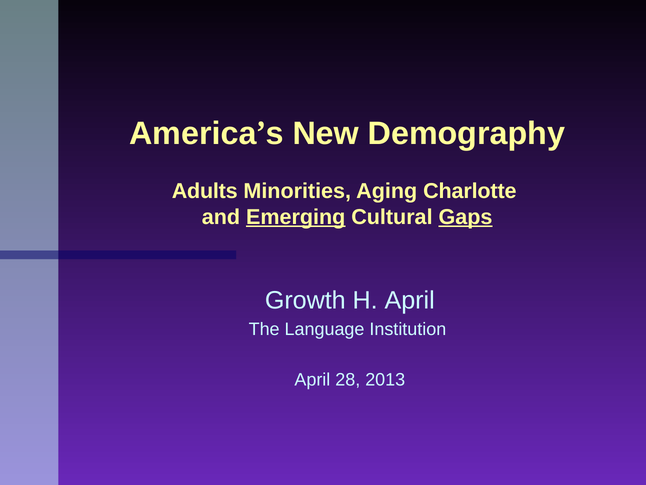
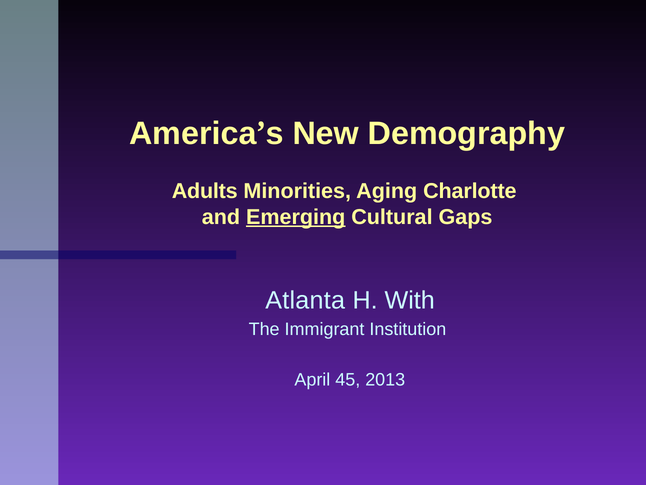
Gaps underline: present -> none
Growth: Growth -> Atlanta
H April: April -> With
Language: Language -> Immigrant
28: 28 -> 45
